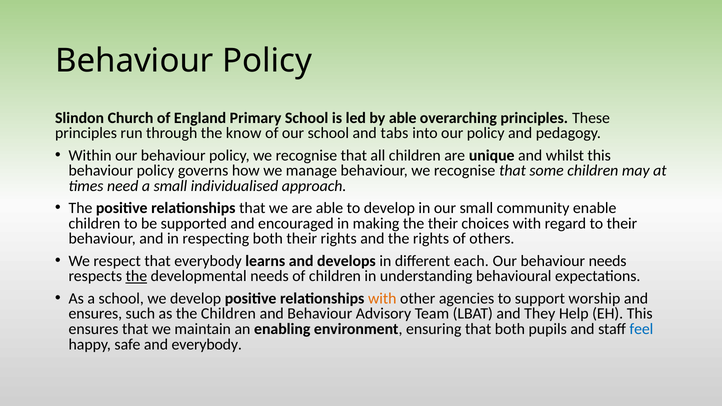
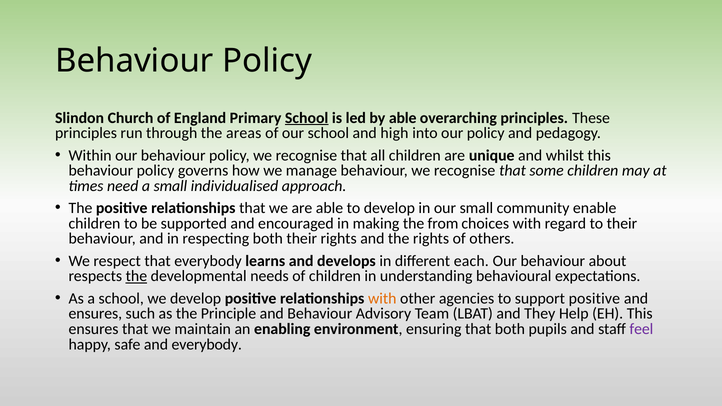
School at (307, 118) underline: none -> present
know: know -> areas
tabs: tabs -> high
the their: their -> from
behaviour needs: needs -> about
support worship: worship -> positive
the Children: Children -> Principle
feel colour: blue -> purple
